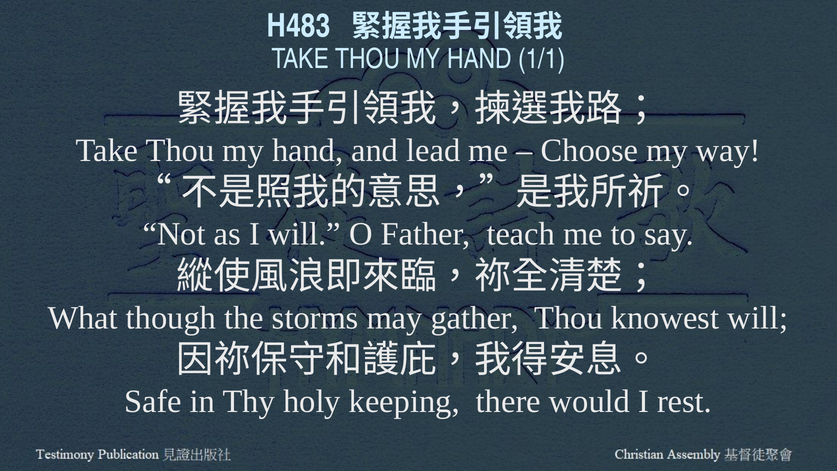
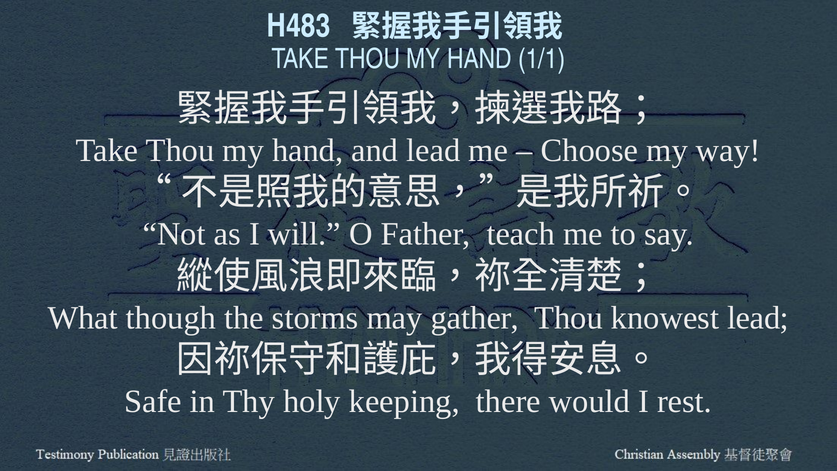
knowest will: will -> lead
